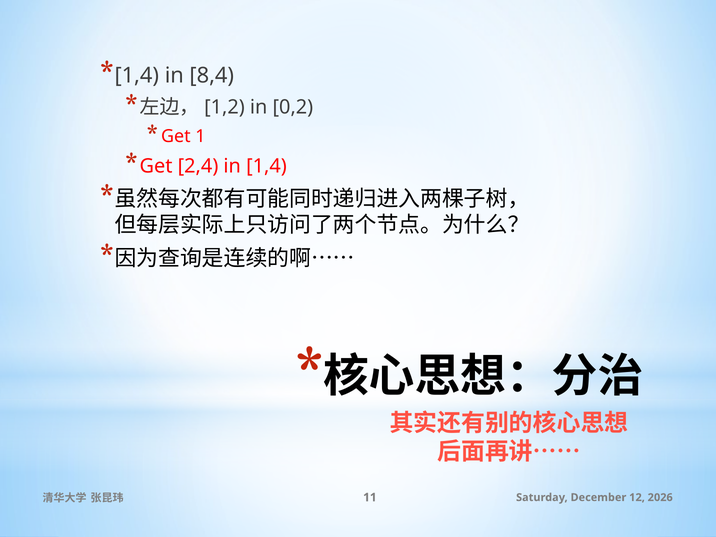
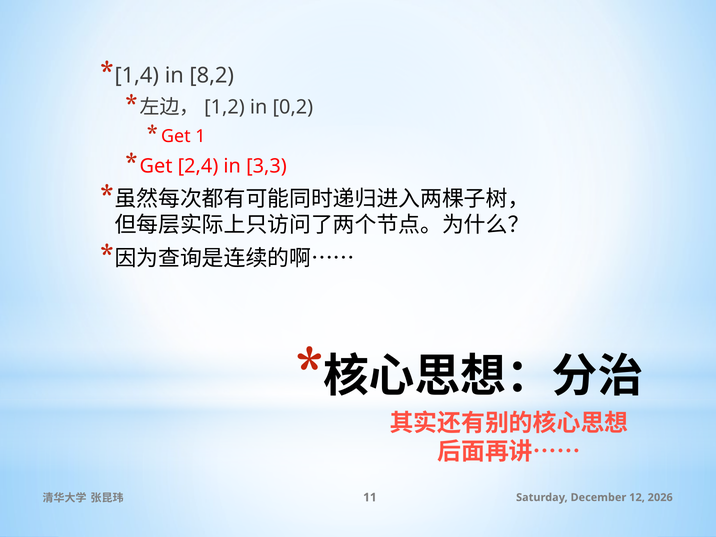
8,4: 8,4 -> 8,2
in 1,4: 1,4 -> 3,3
